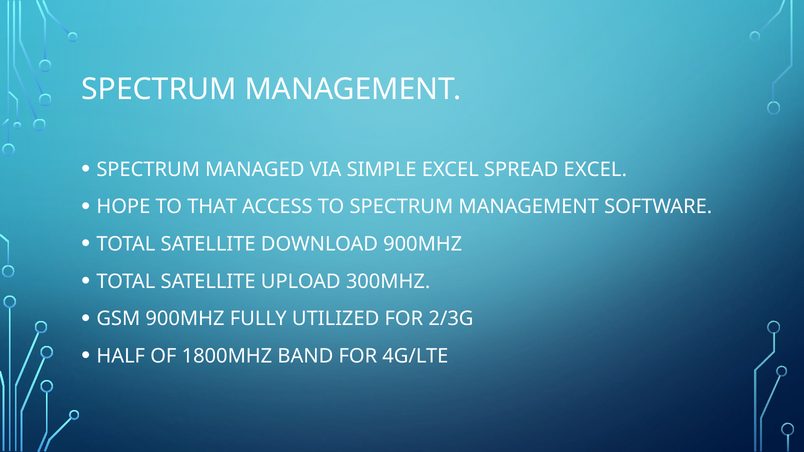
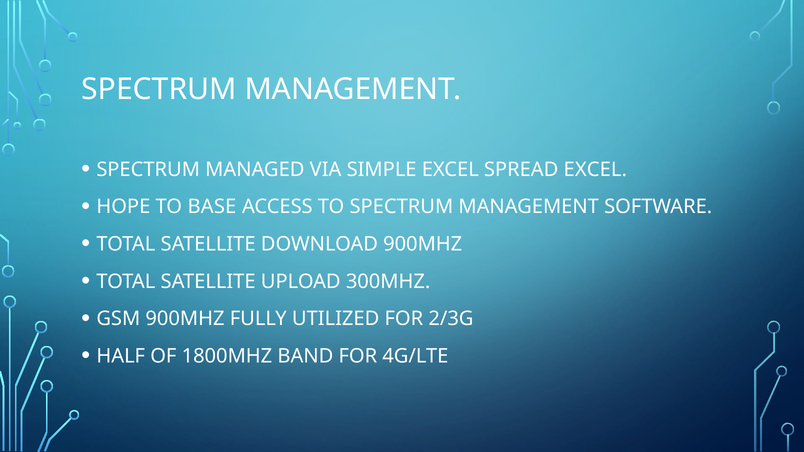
THAT: THAT -> BASE
